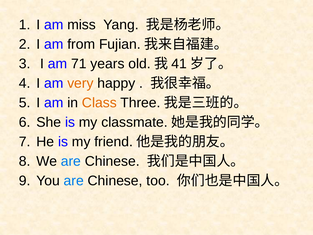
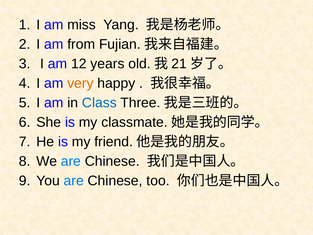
71: 71 -> 12
41: 41 -> 21
Class colour: orange -> blue
